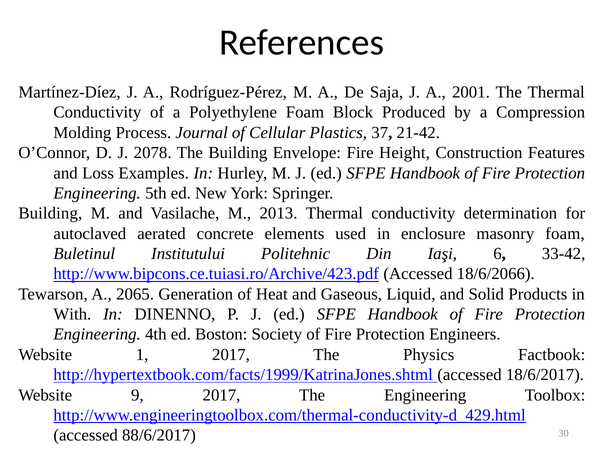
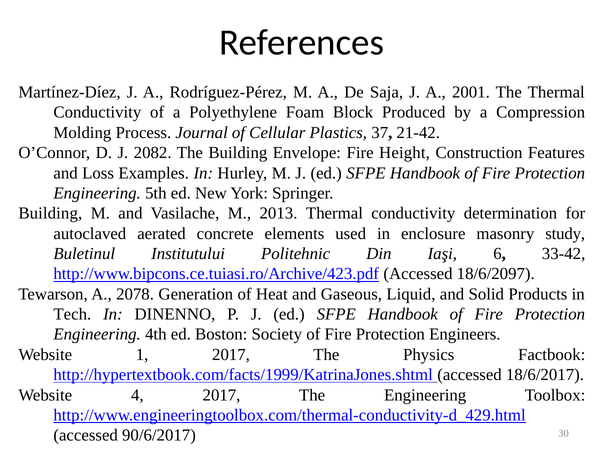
2078: 2078 -> 2082
masonry foam: foam -> study
18/6/2066: 18/6/2066 -> 18/6/2097
2065: 2065 -> 2078
With: With -> Tech
9: 9 -> 4
88/6/2017: 88/6/2017 -> 90/6/2017
